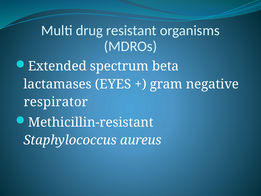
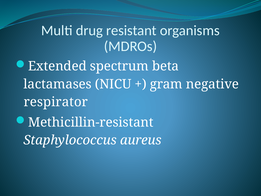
EYES: EYES -> NICU
